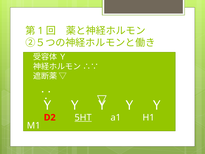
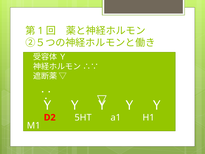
5HT underline: present -> none
